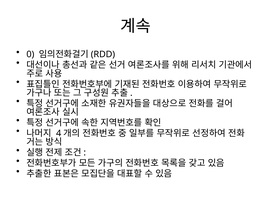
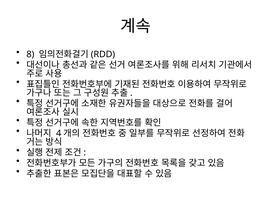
0: 0 -> 8
